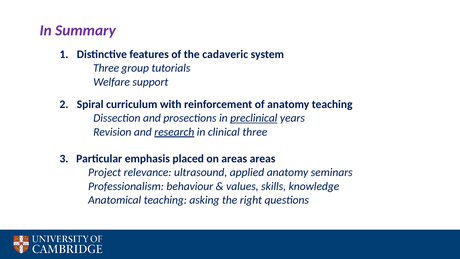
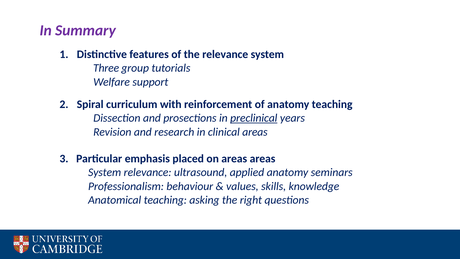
the cadaveric: cadaveric -> relevance
research underline: present -> none
clinical three: three -> areas
Project at (105, 172): Project -> System
